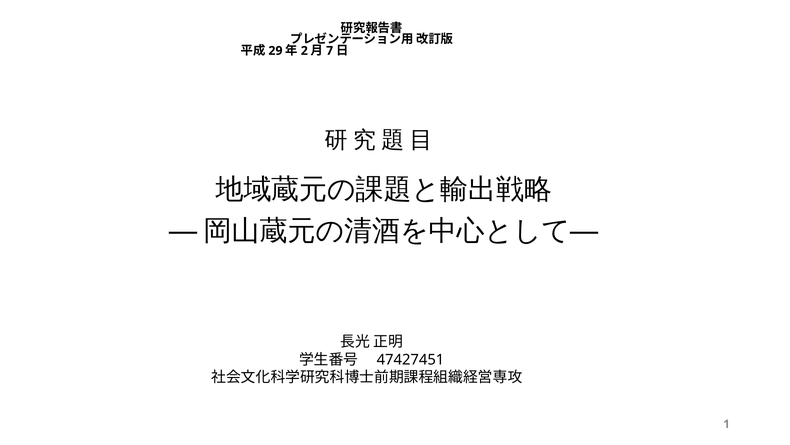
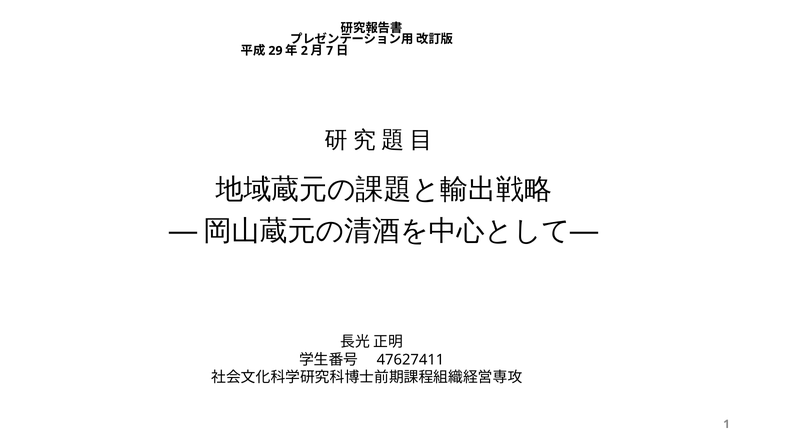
47427451: 47427451 -> 47627411
